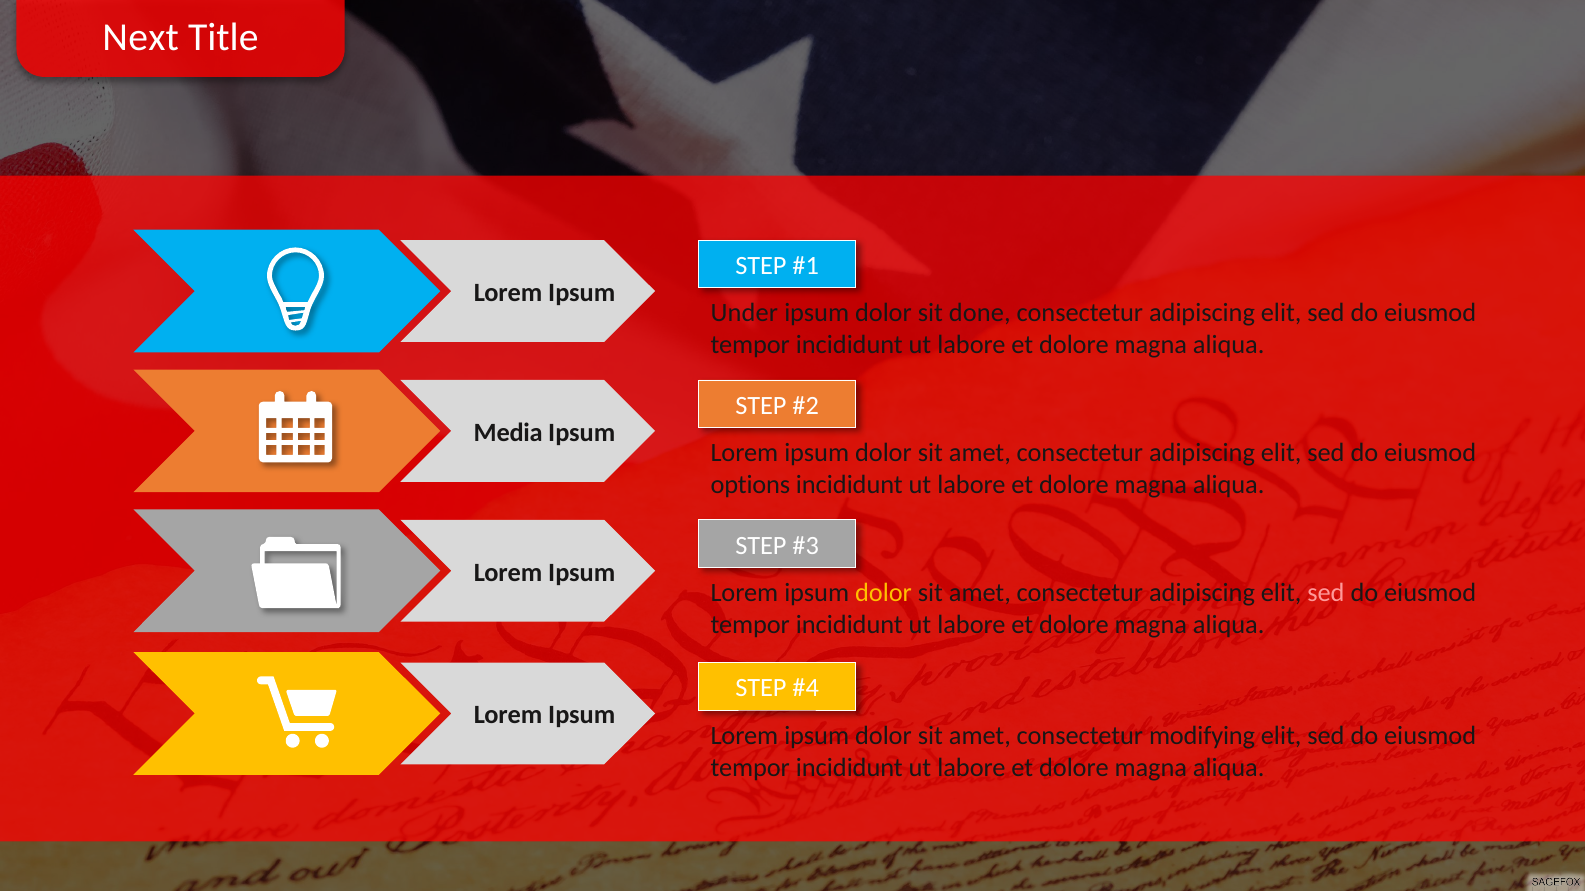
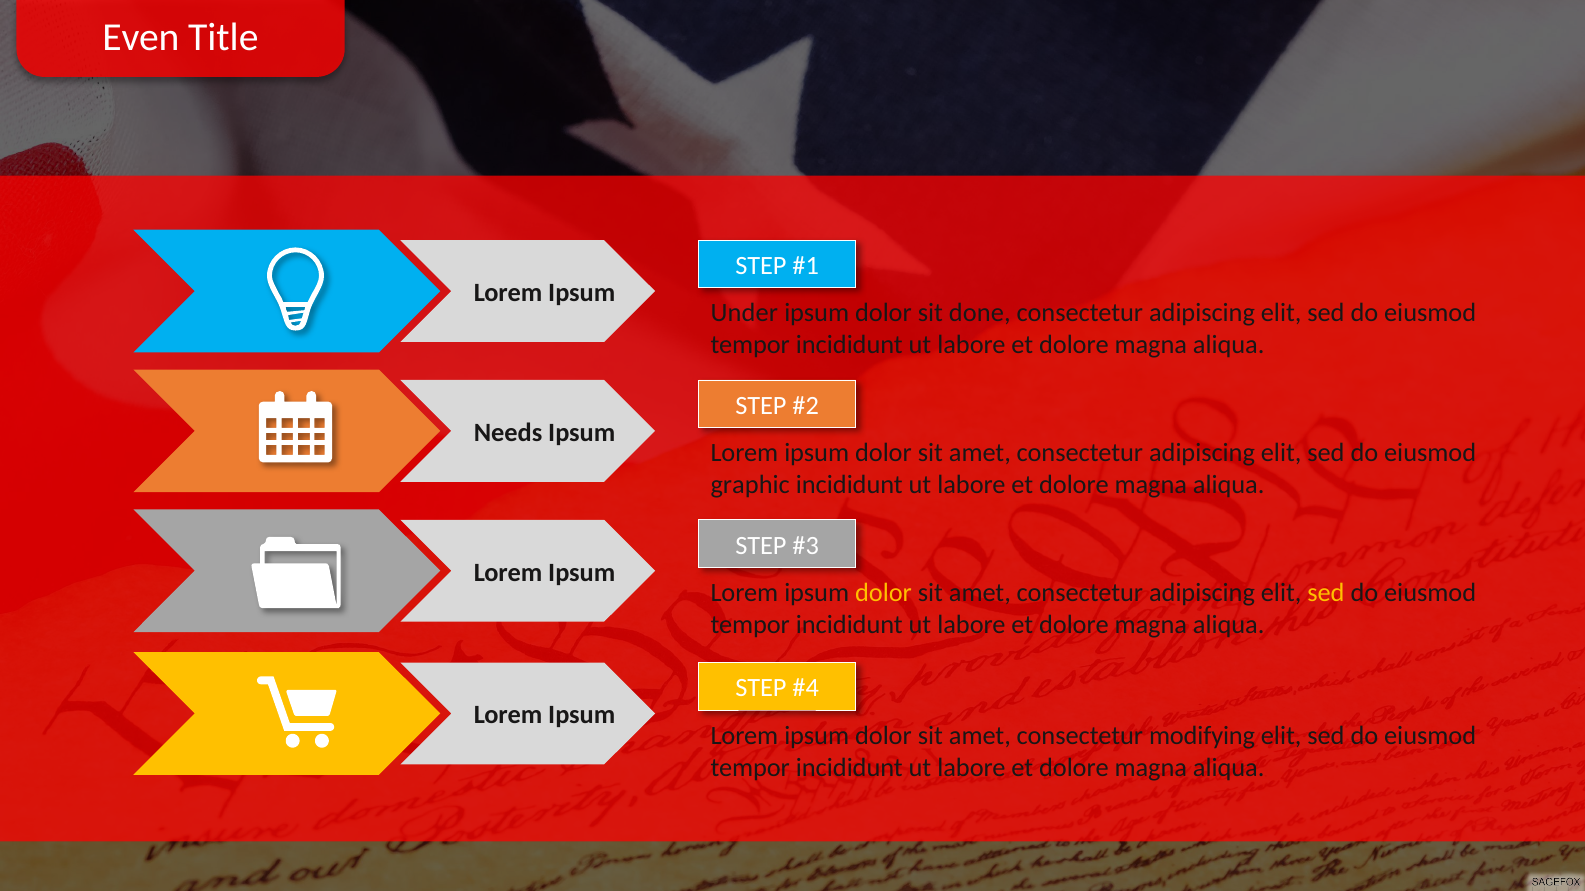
Next: Next -> Even
Media: Media -> Needs
options: options -> graphic
sed at (1326, 593) colour: pink -> yellow
